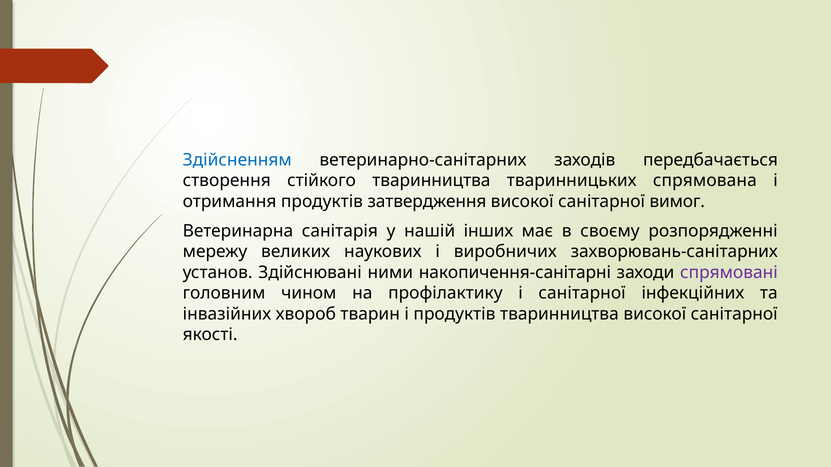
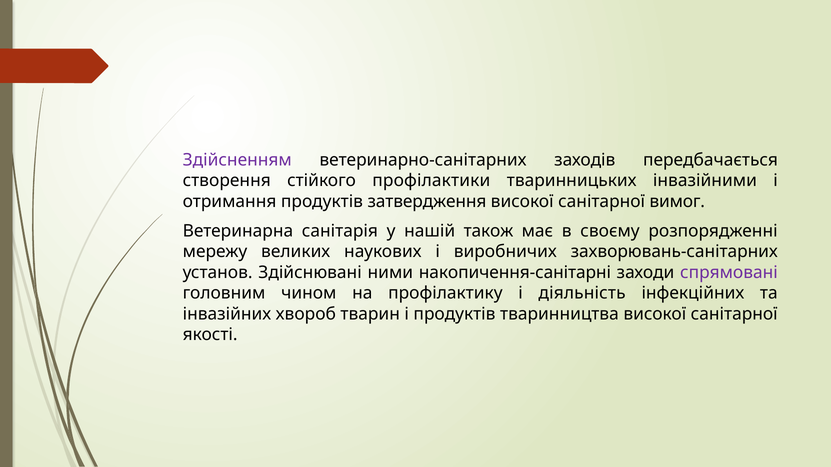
Здійсненням colour: blue -> purple
стійкого тваринництва: тваринництва -> профілактики
спрямована: спрямована -> інвазійними
інших: інших -> також
і санітарної: санітарної -> діяльність
